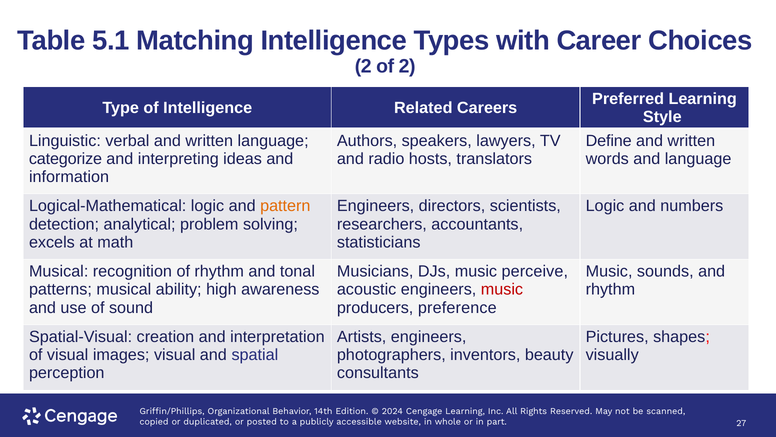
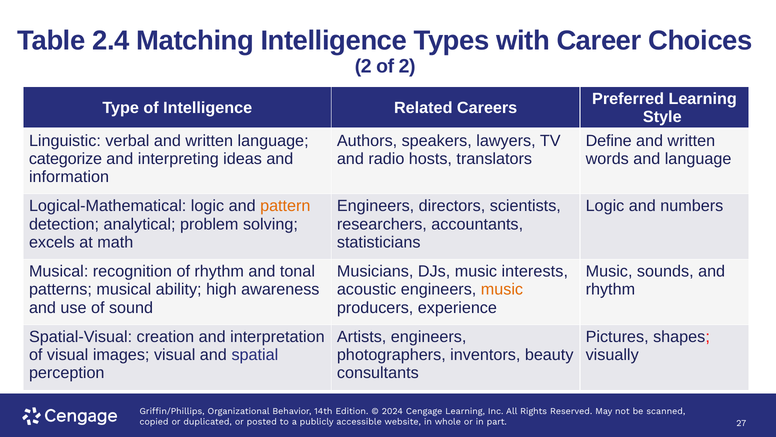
5.1: 5.1 -> 2.4
perceive: perceive -> interests
music at (502, 289) colour: red -> orange
preference: preference -> experience
